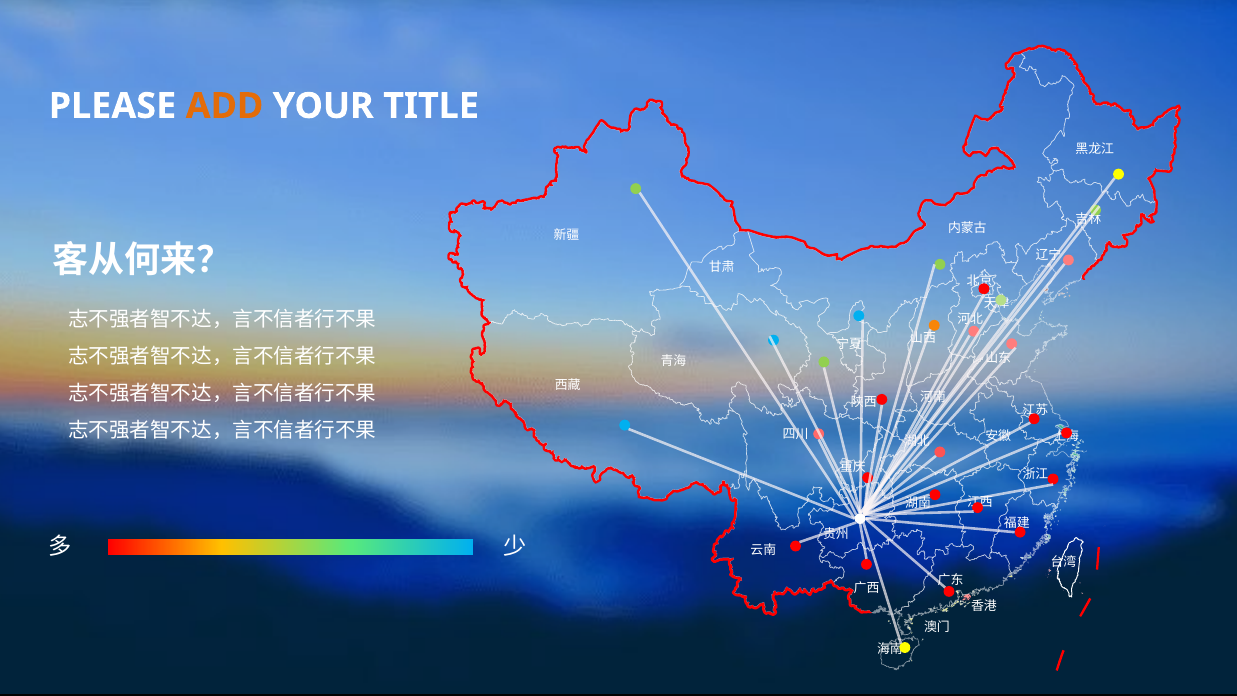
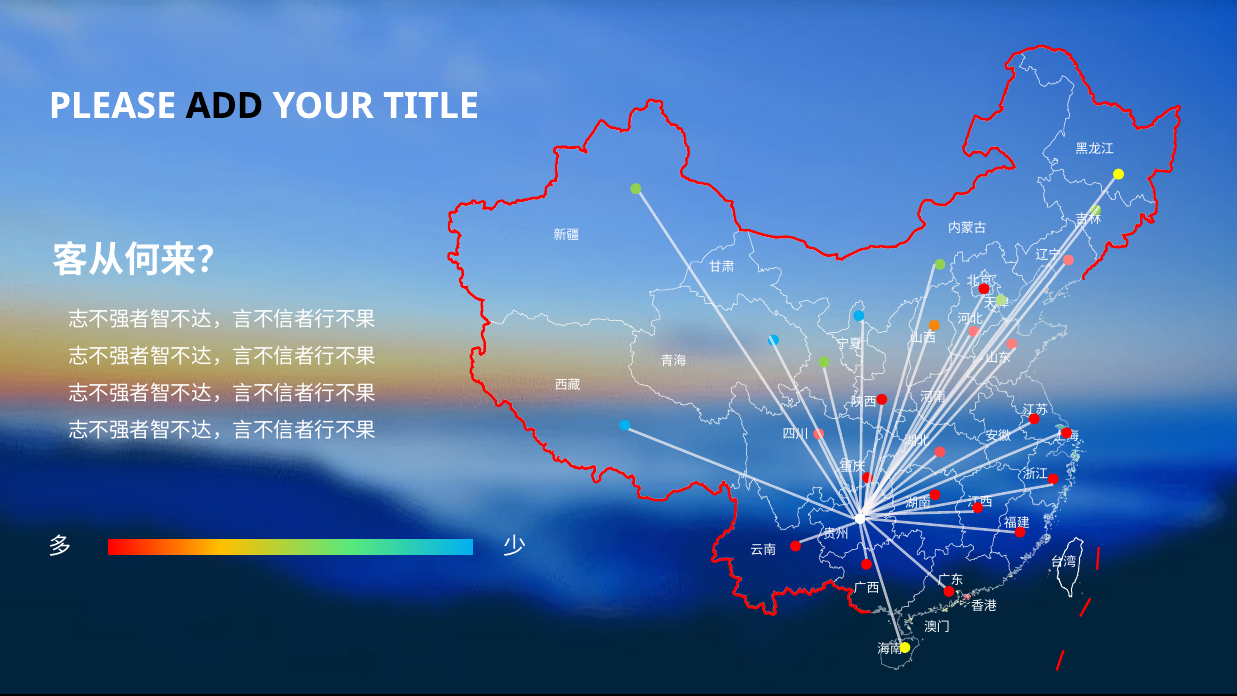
ADD colour: orange -> black
